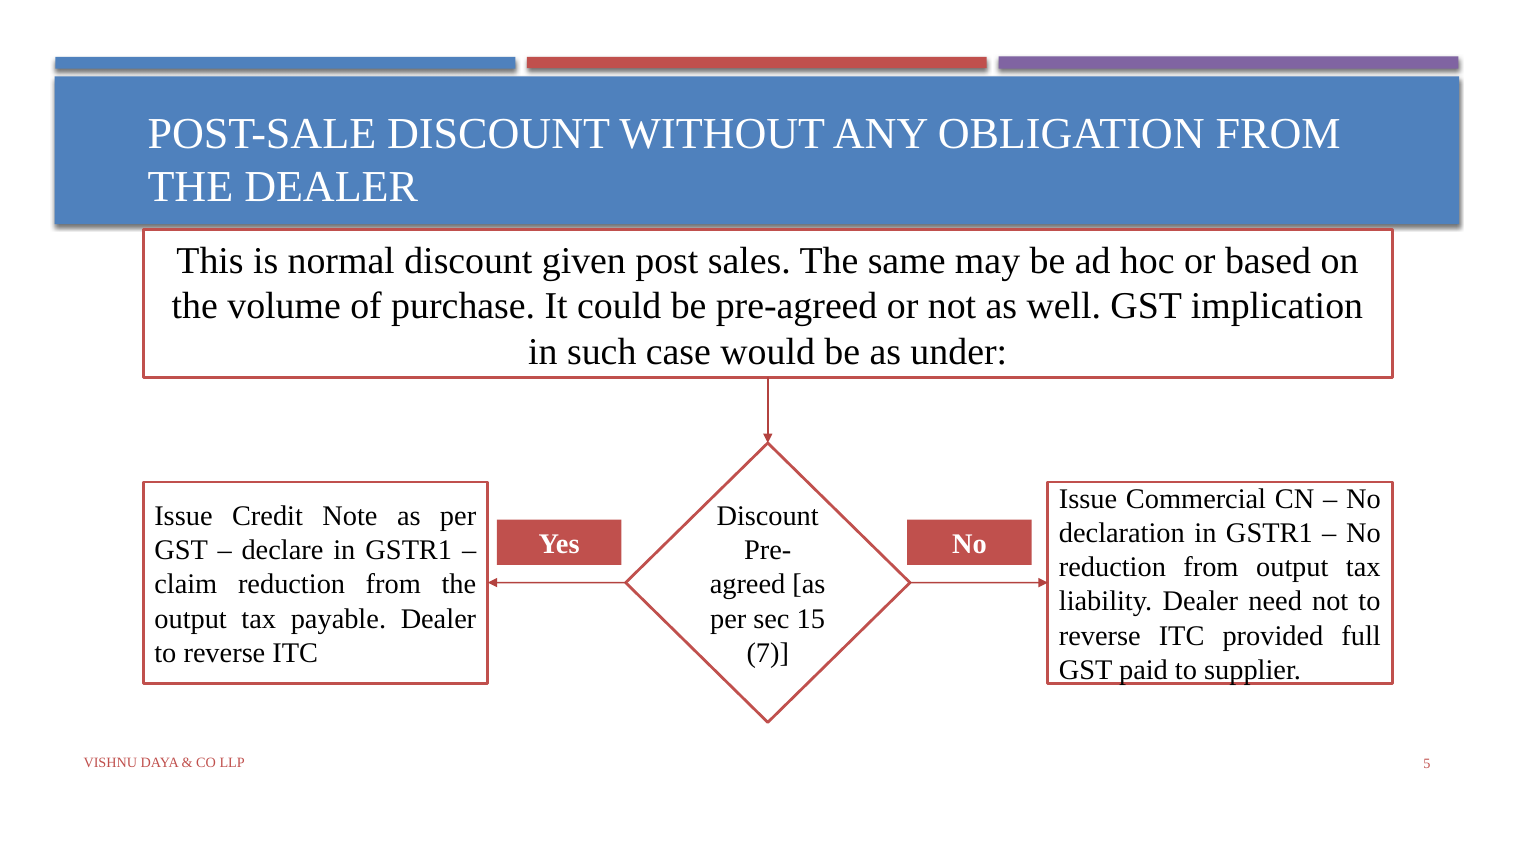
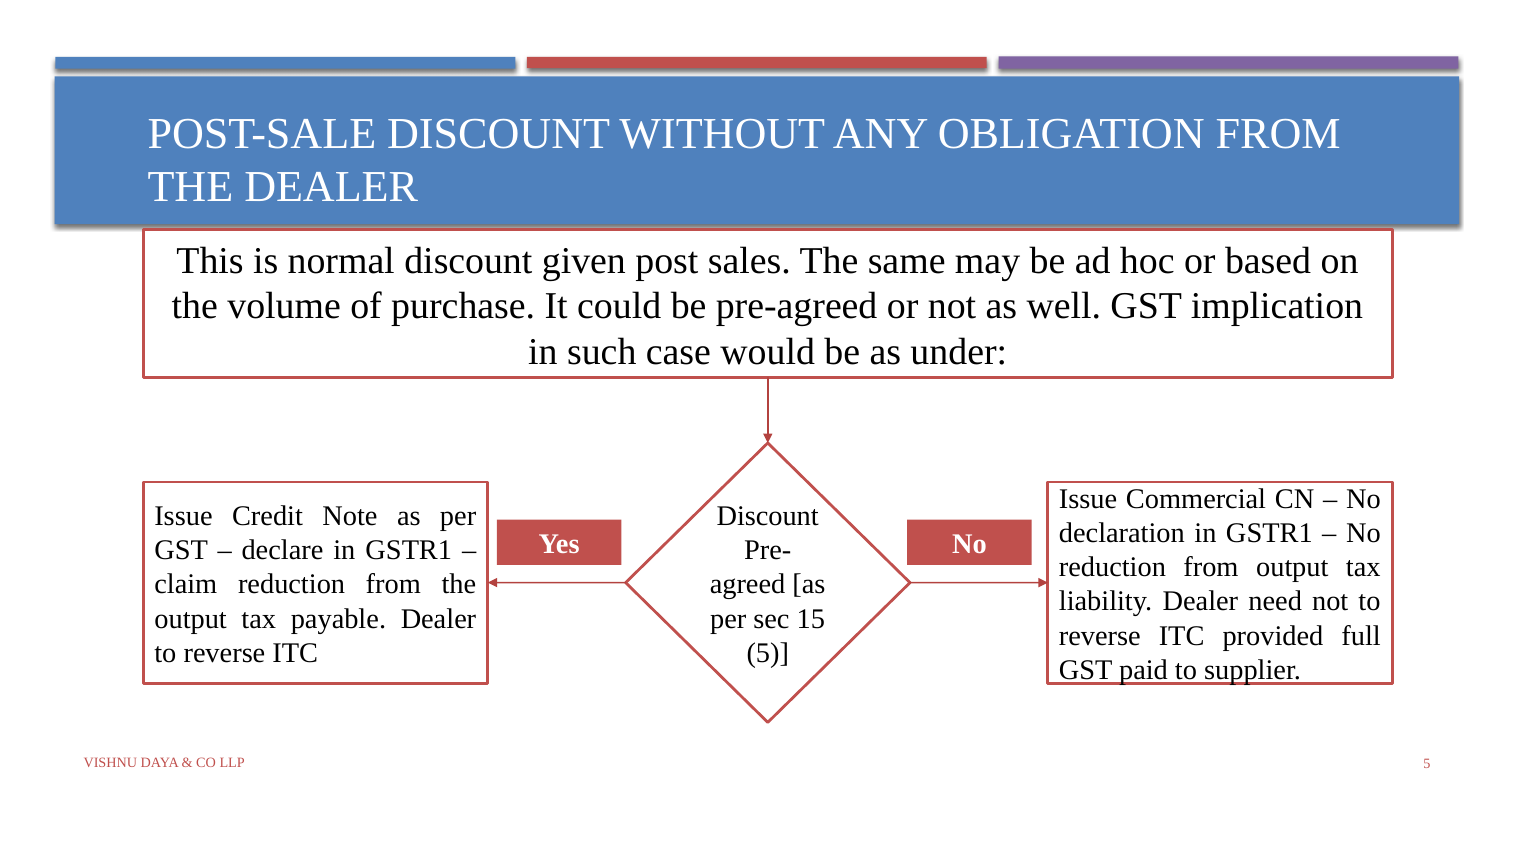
7 at (768, 652): 7 -> 5
